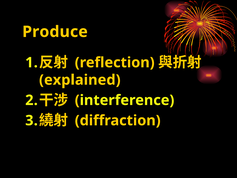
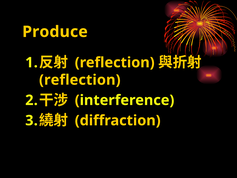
explained at (80, 80): explained -> reflection
